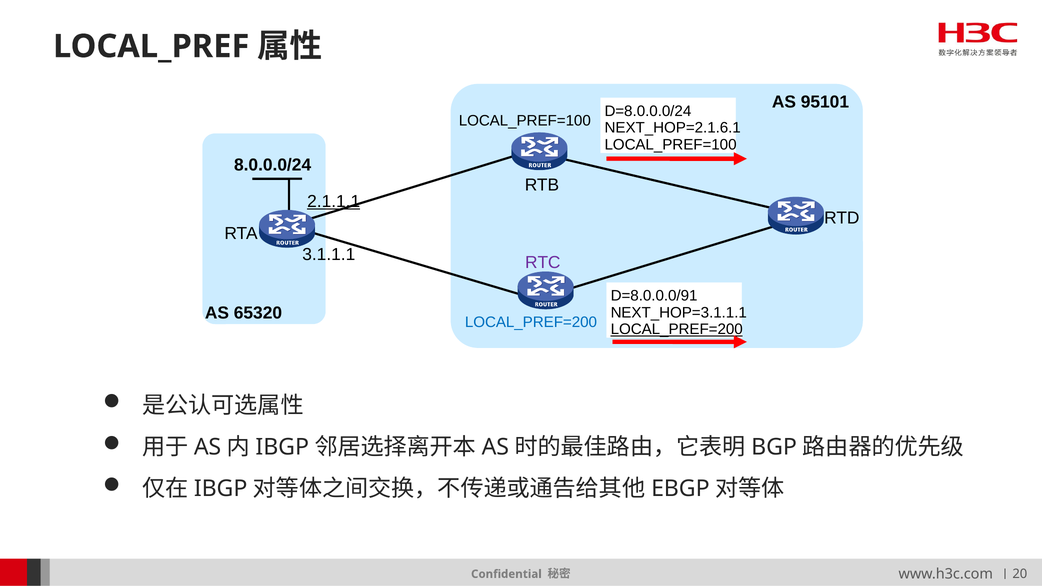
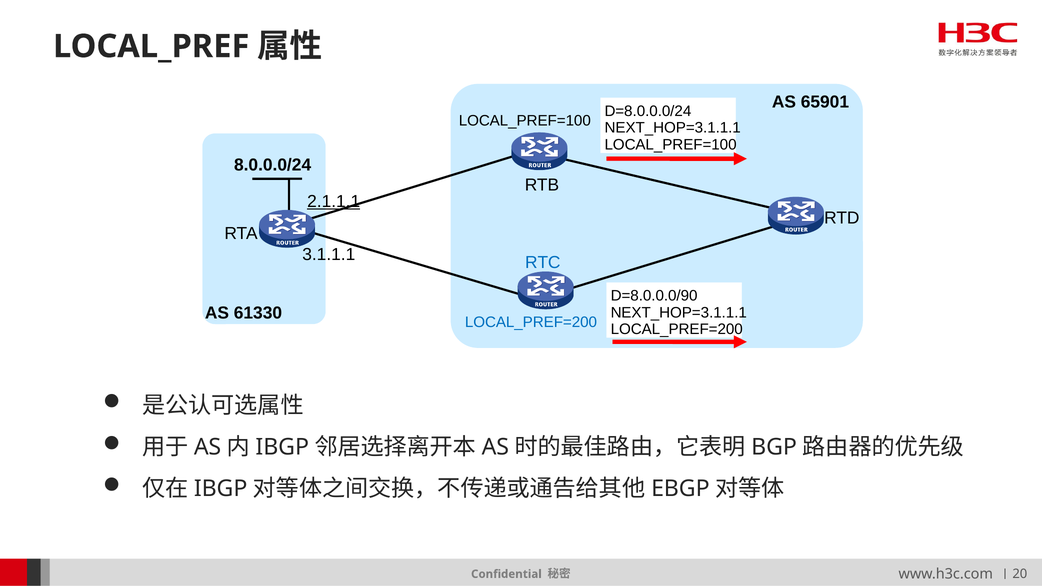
95101: 95101 -> 65901
NEXT_HOP=2.1.6.1 at (673, 128): NEXT_HOP=2.1.6.1 -> NEXT_HOP=3.1.1.1
RTC colour: purple -> blue
D=8.0.0.0/91: D=8.0.0.0/91 -> D=8.0.0.0/90
65320: 65320 -> 61330
LOCAL_PREF=200 at (677, 329) underline: present -> none
